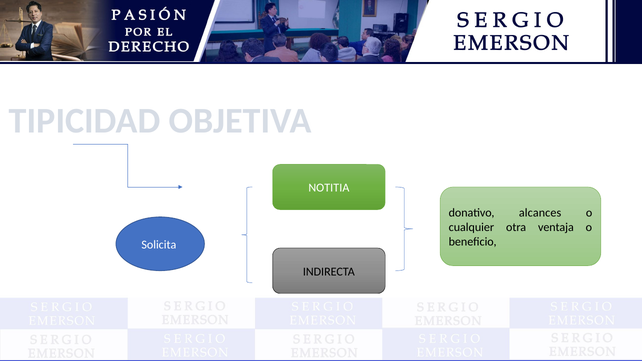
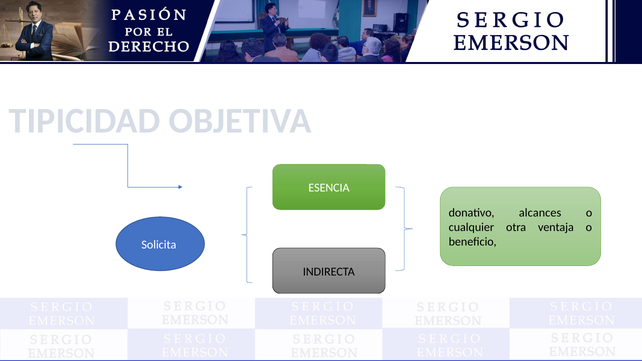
NOTITIA: NOTITIA -> ESENCIA
